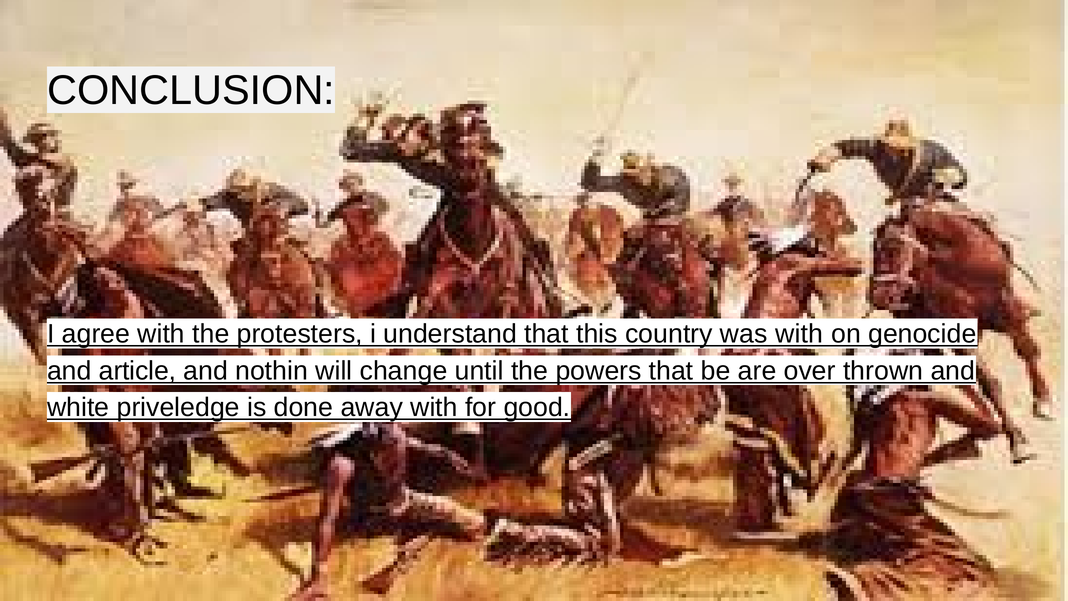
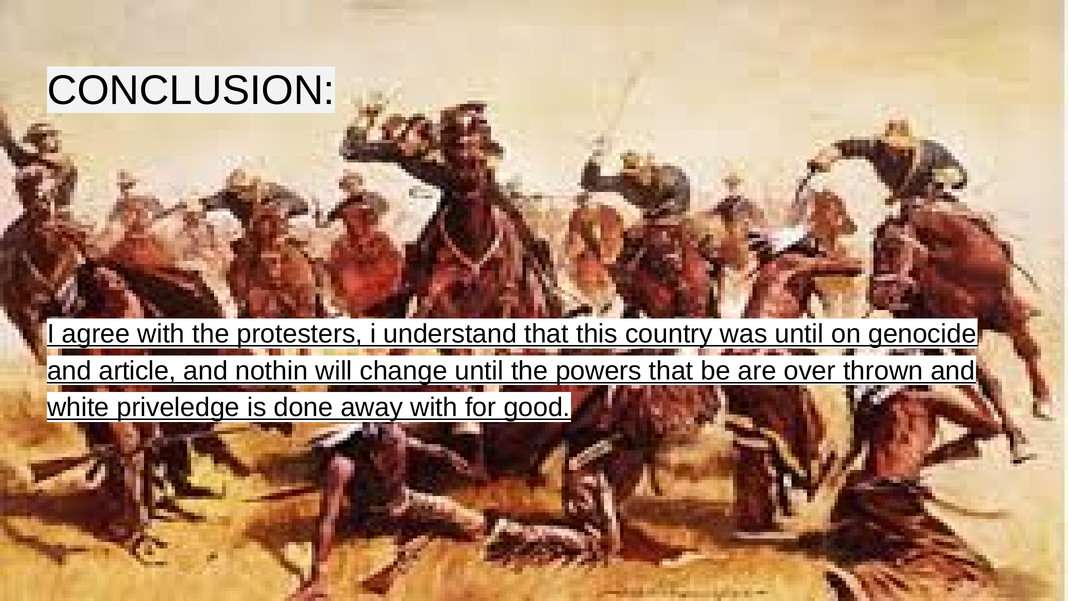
was with: with -> until
